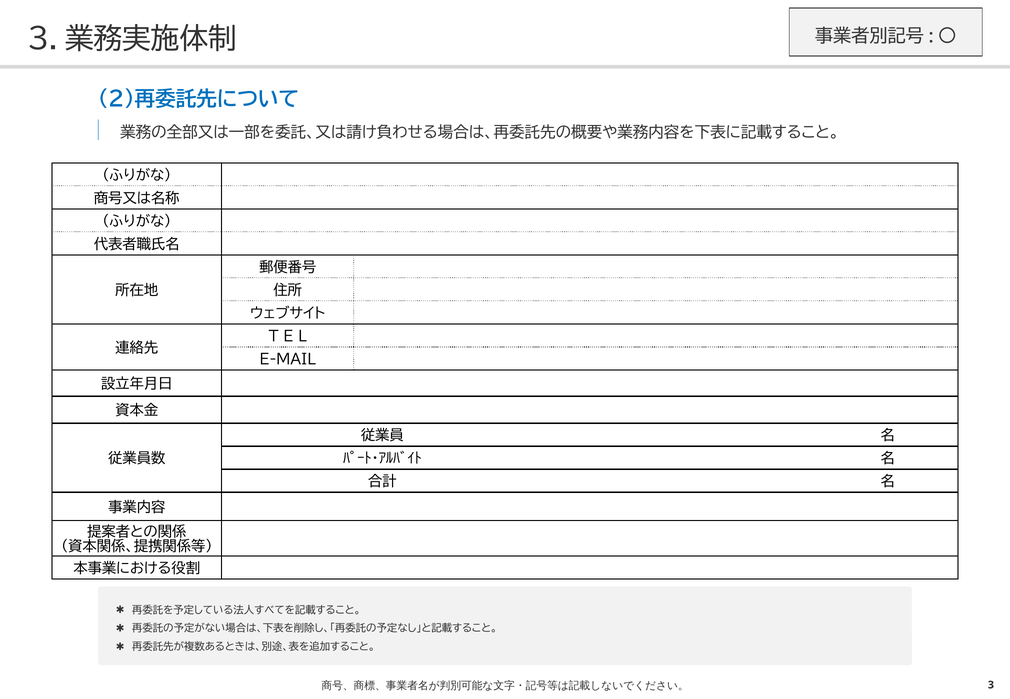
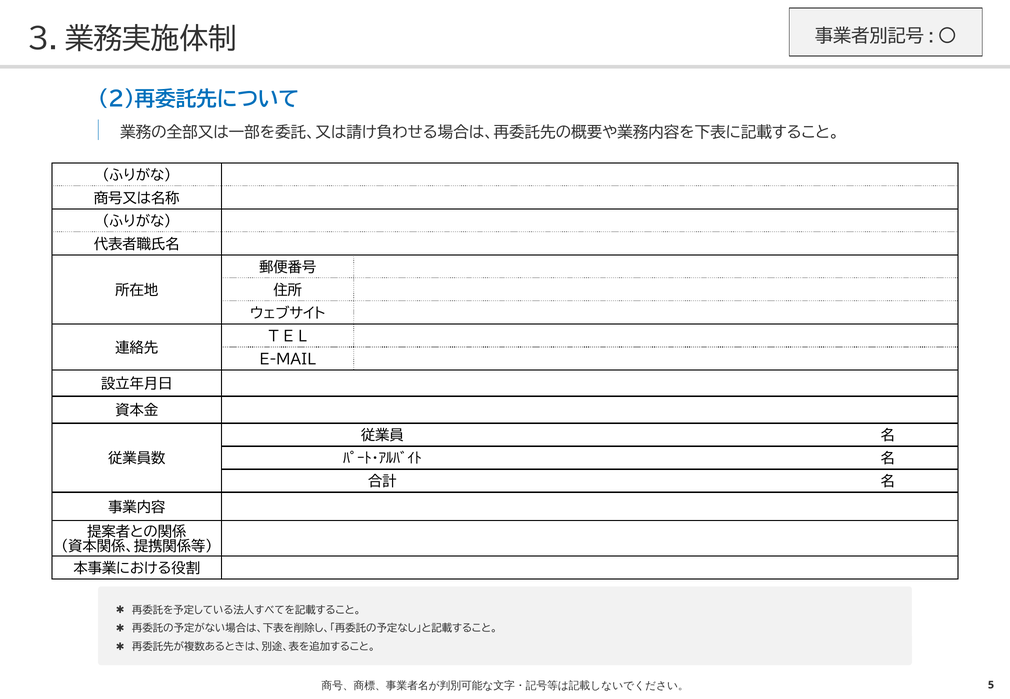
3: 3 -> 5
